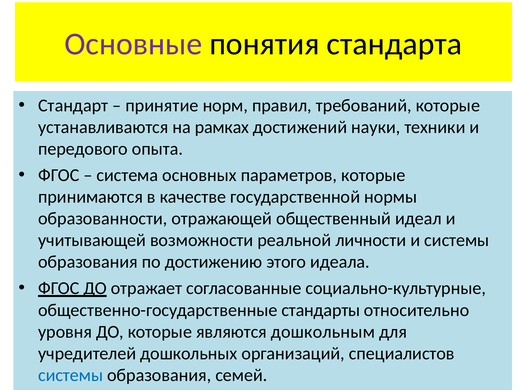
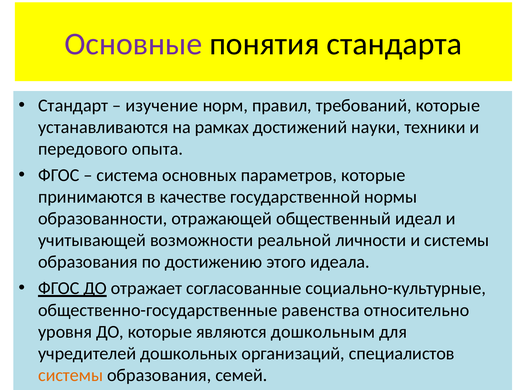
принятие: принятие -> изучение
стандарты: стандарты -> равенства
системы at (71, 376) colour: blue -> orange
